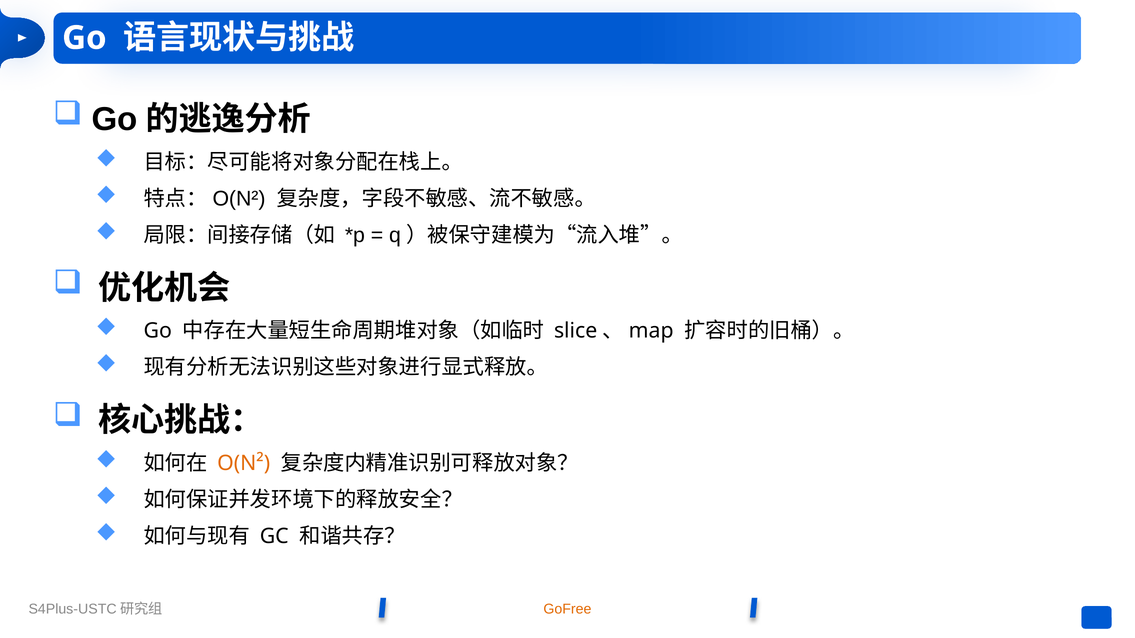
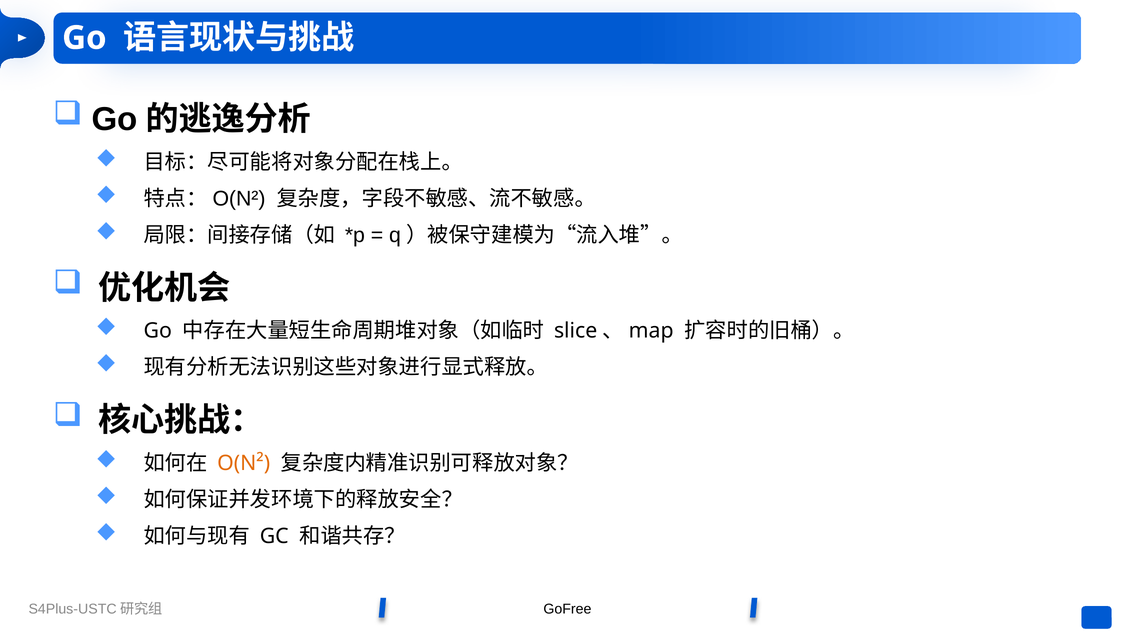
GoFree colour: orange -> black
